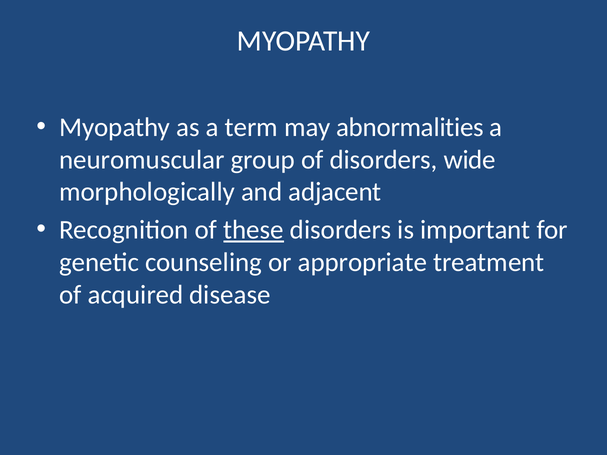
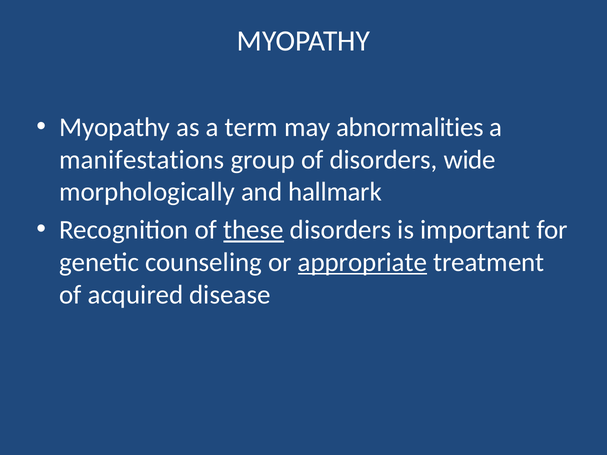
neuromuscular: neuromuscular -> manifestations
adjacent: adjacent -> hallmark
appropriate underline: none -> present
